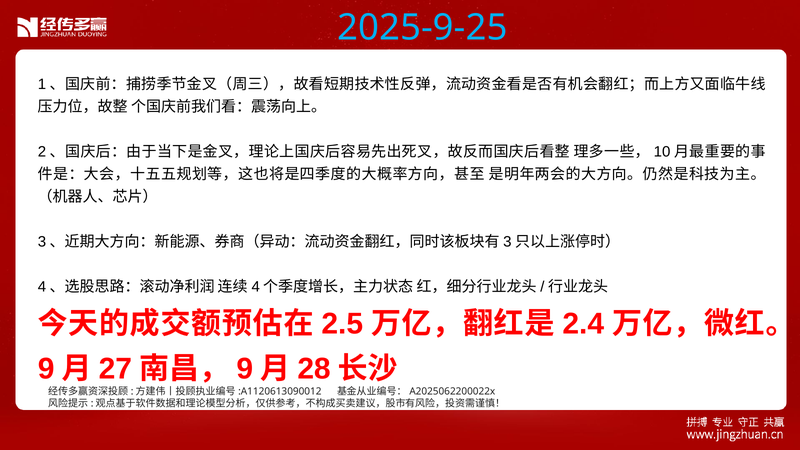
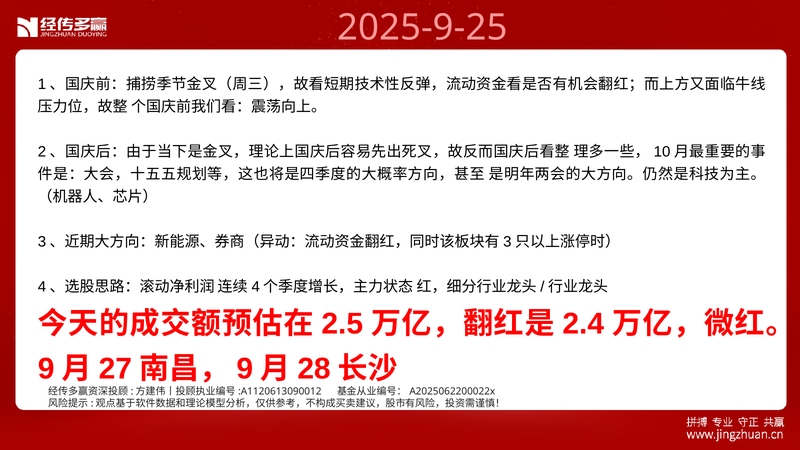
2025-9-25 colour: light blue -> pink
